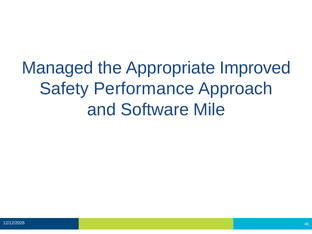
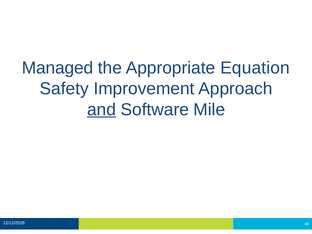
Improved: Improved -> Equation
Performance: Performance -> Improvement
and underline: none -> present
